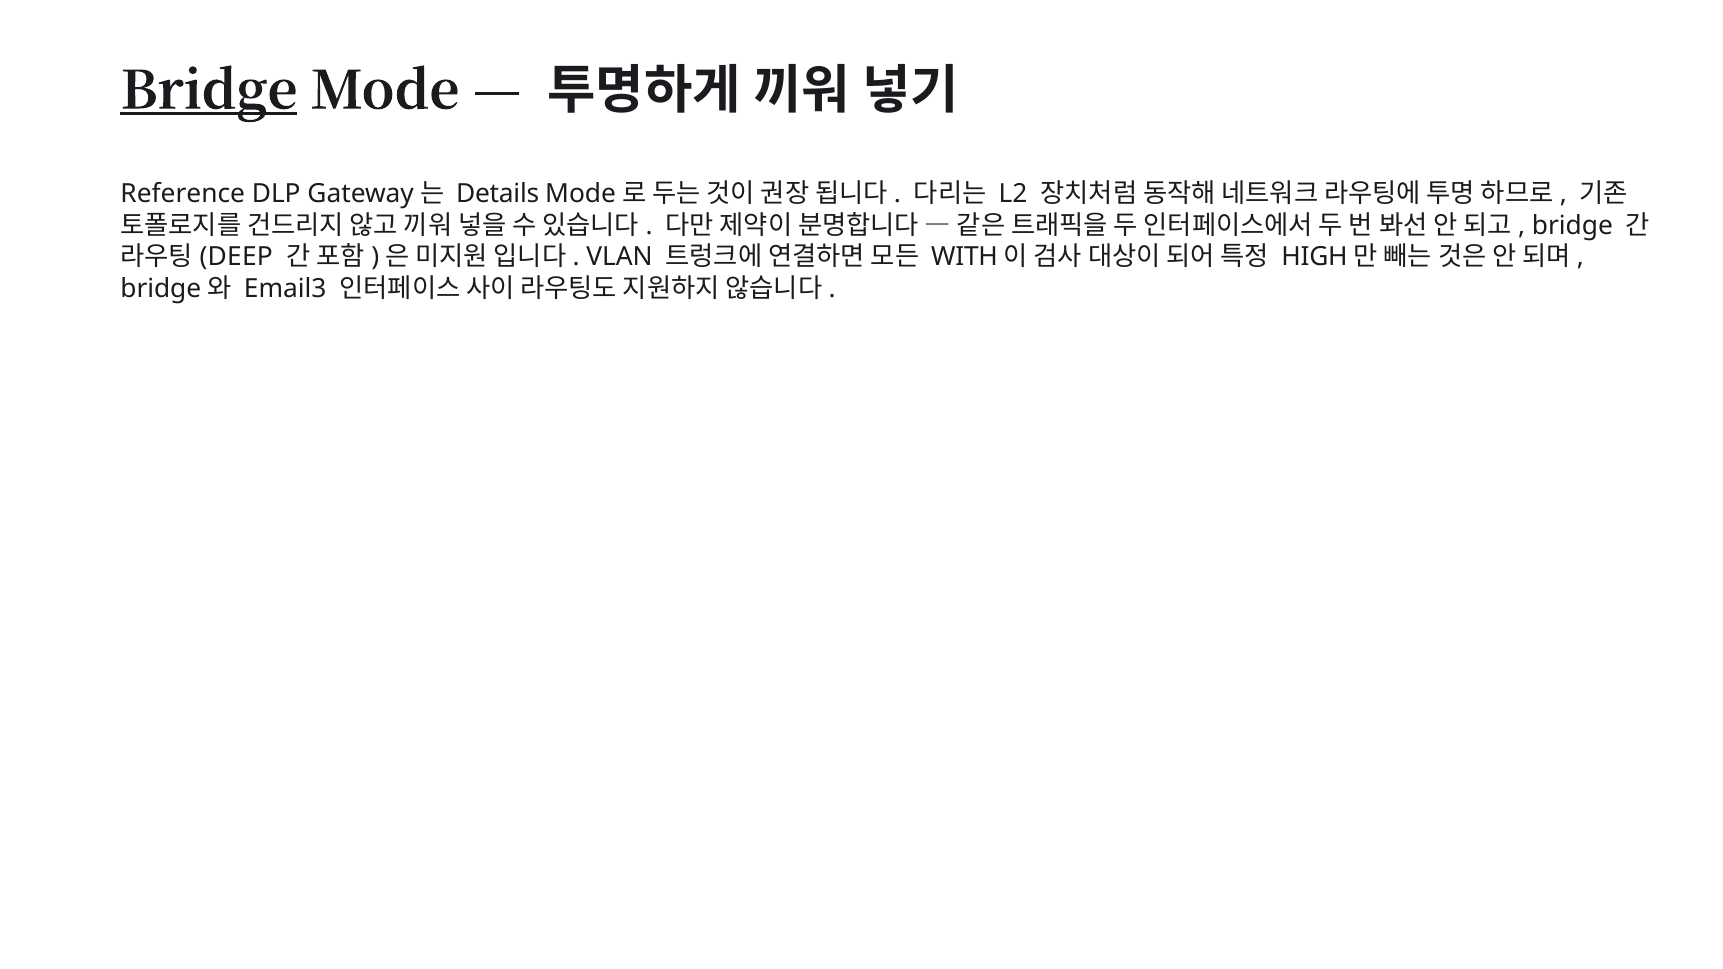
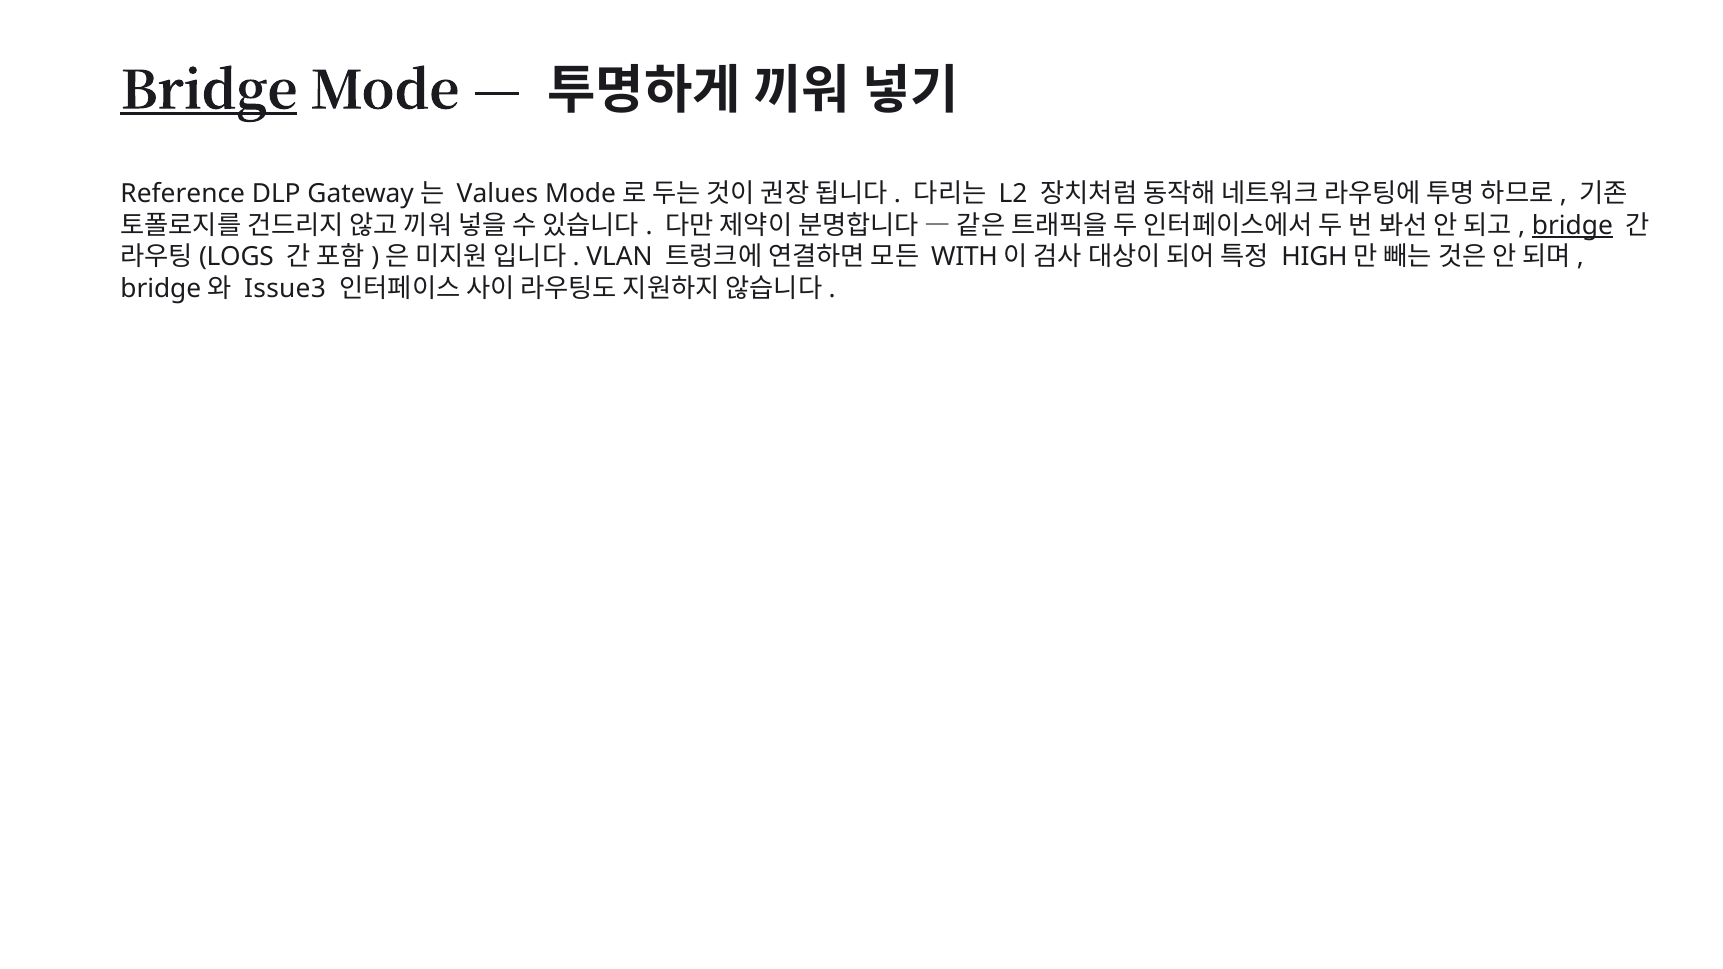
Details: Details -> Values
bridge at (1572, 226) underline: none -> present
DEEP: DEEP -> LOGS
Email3: Email3 -> Issue3
